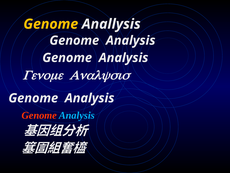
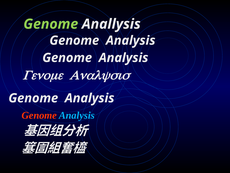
Genome at (51, 24) colour: yellow -> light green
